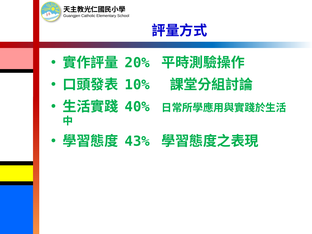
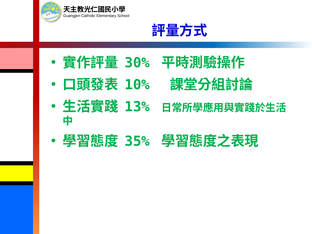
20%: 20% -> 30%
40%: 40% -> 13%
43%: 43% -> 35%
